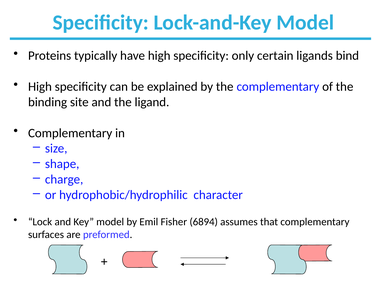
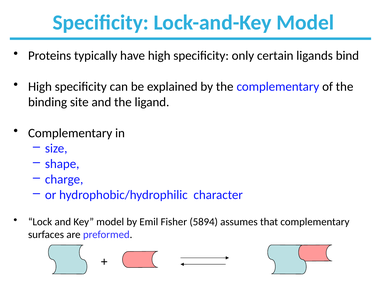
6894: 6894 -> 5894
